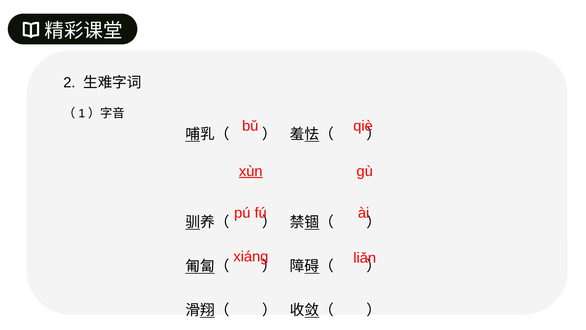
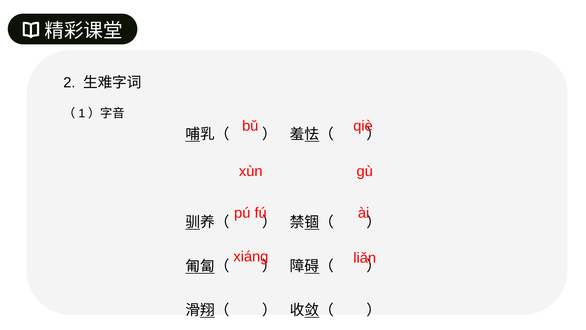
xùn underline: present -> none
